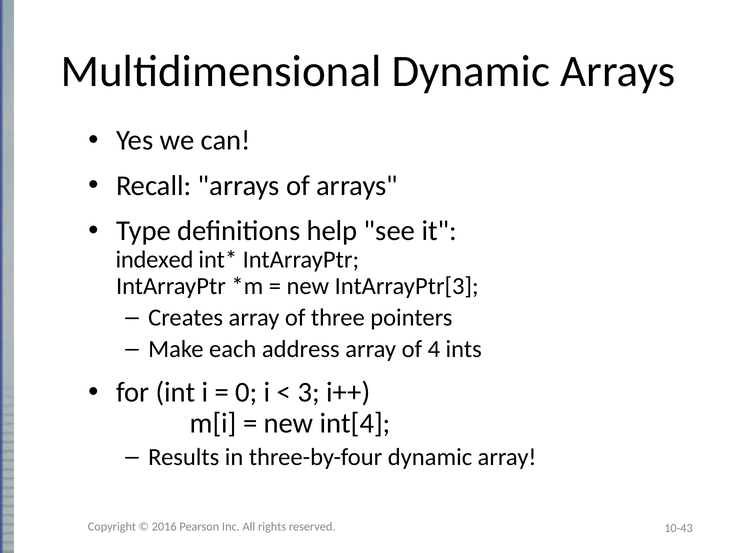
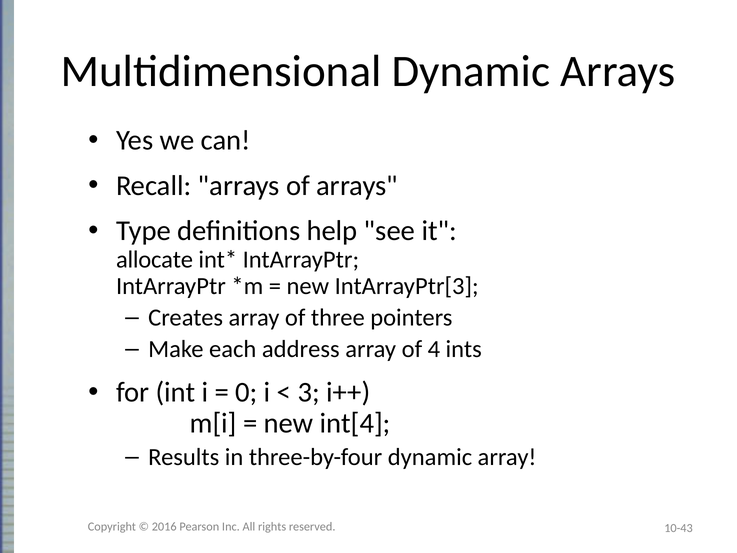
indexed: indexed -> allocate
